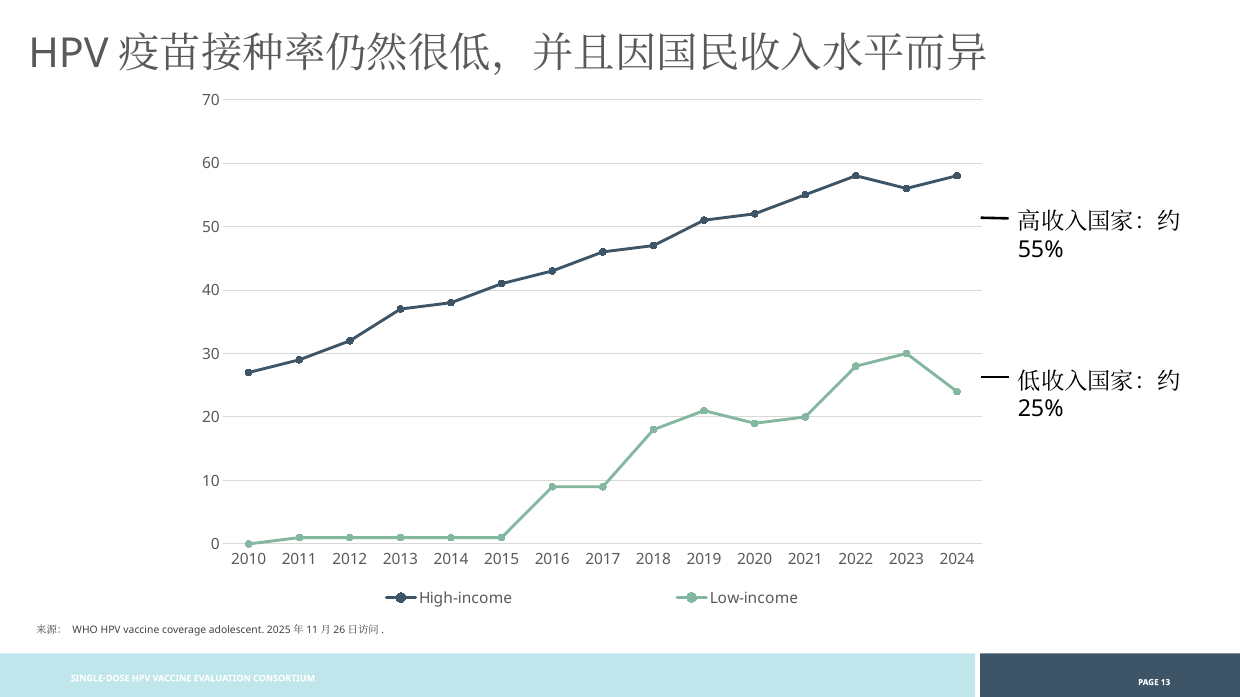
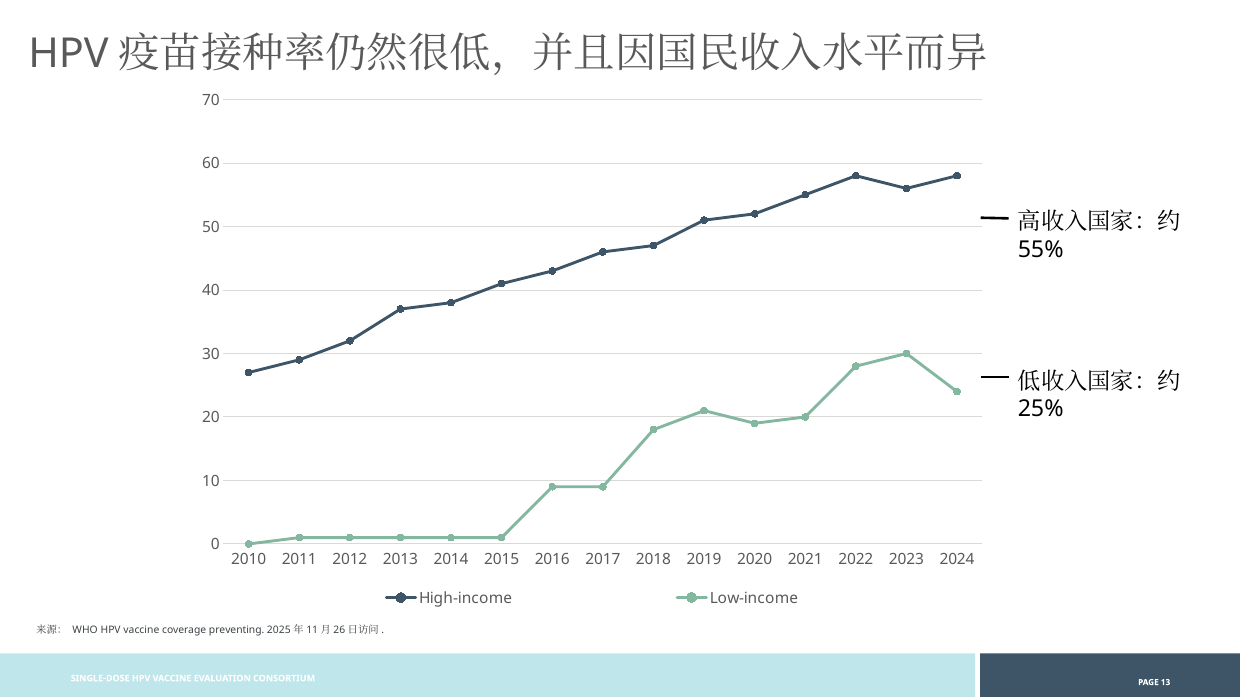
adolescent: adolescent -> preventing
